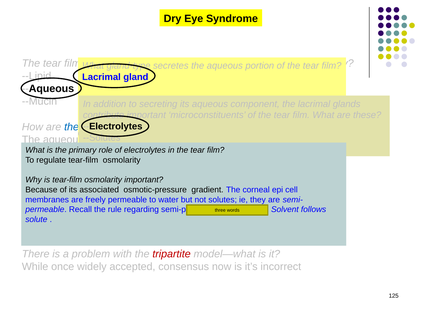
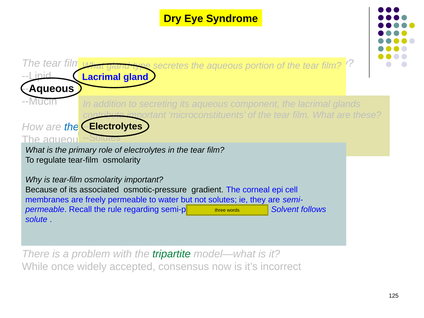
tripartite at (172, 254) colour: red -> green
